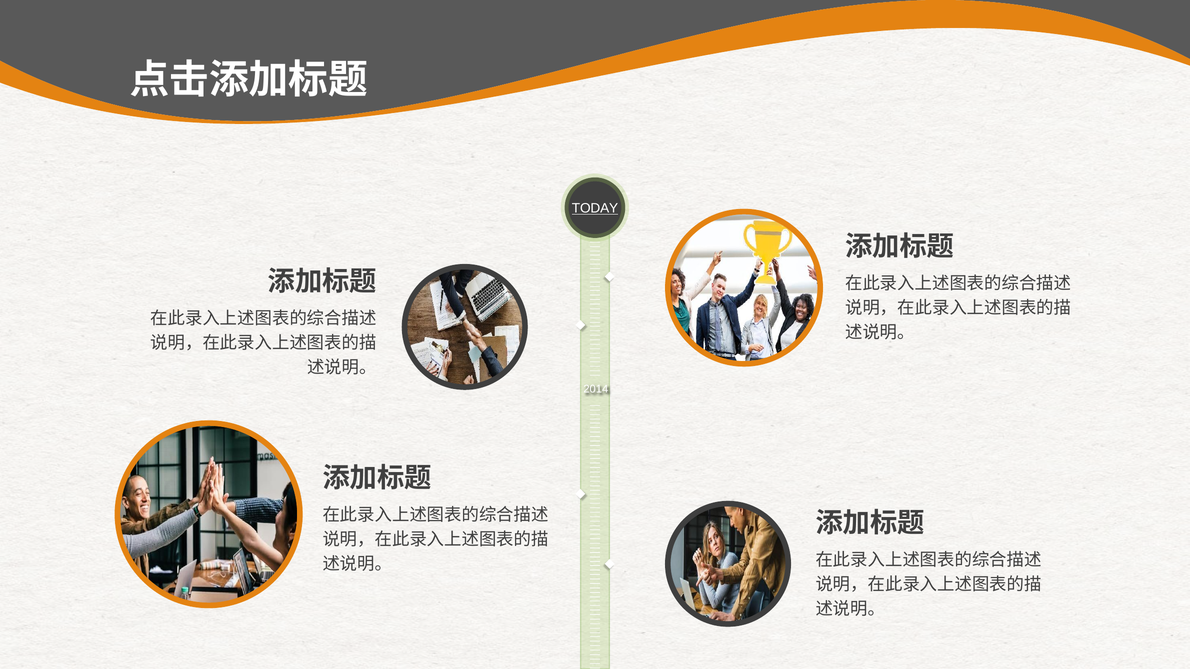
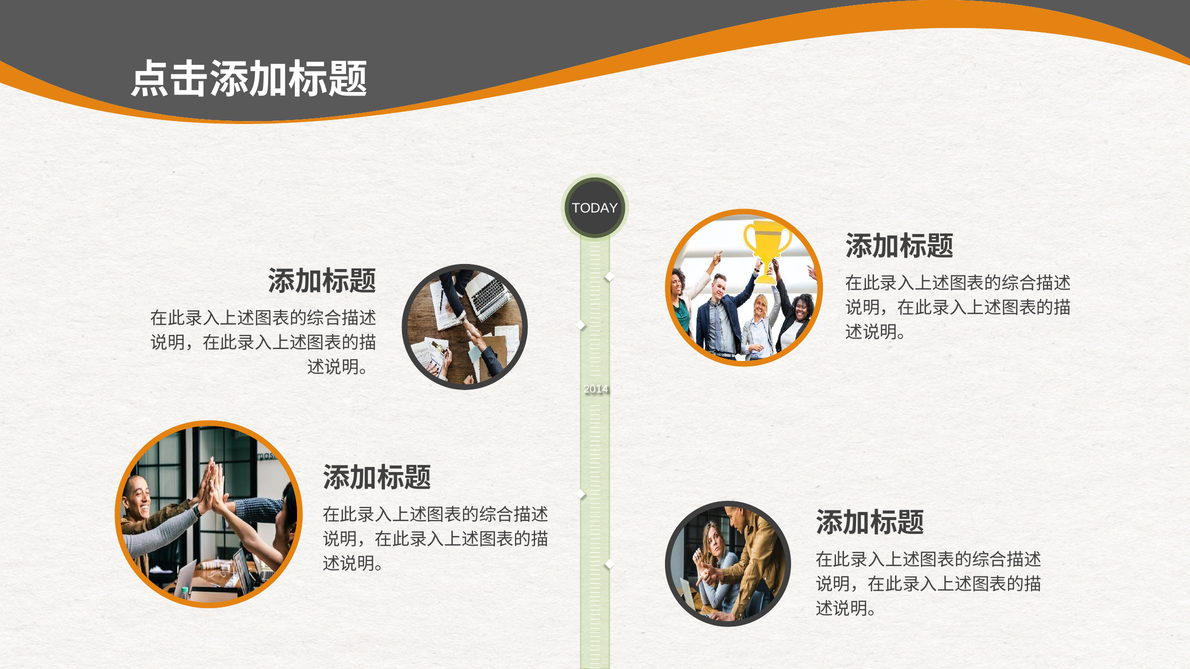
TODAY underline: present -> none
